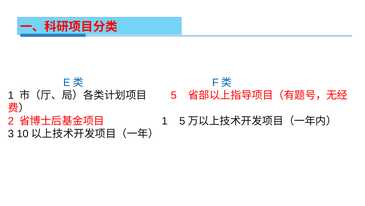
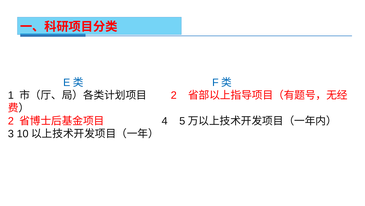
5 at (174, 95): 5 -> 2
1 at (165, 121): 1 -> 4
